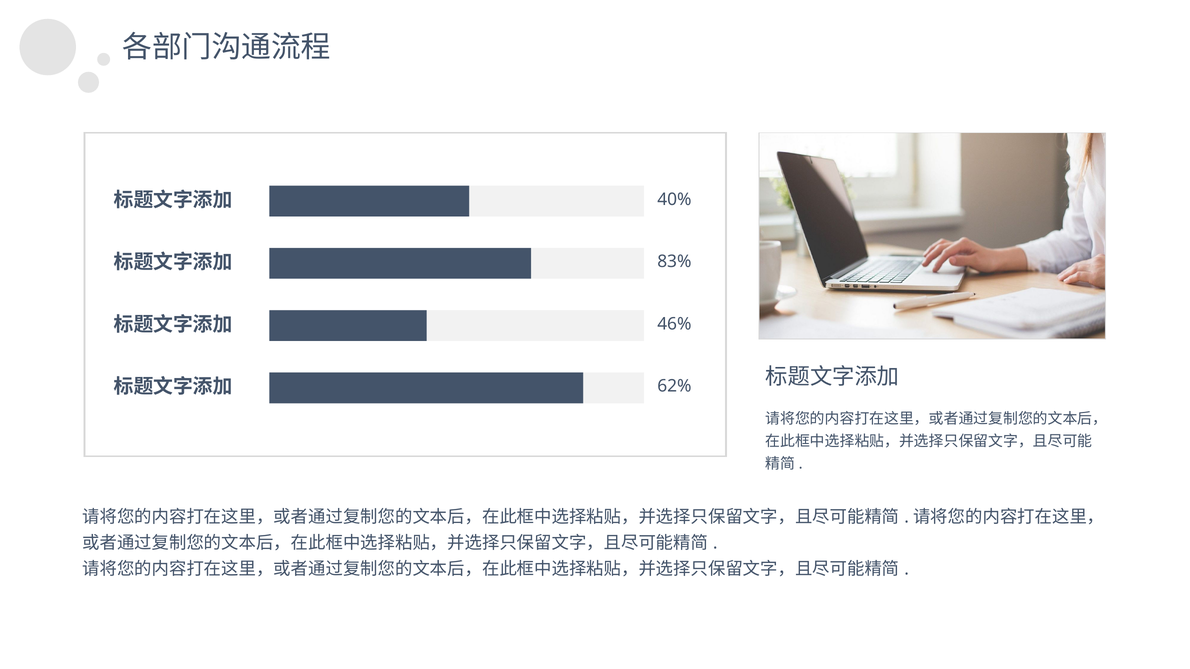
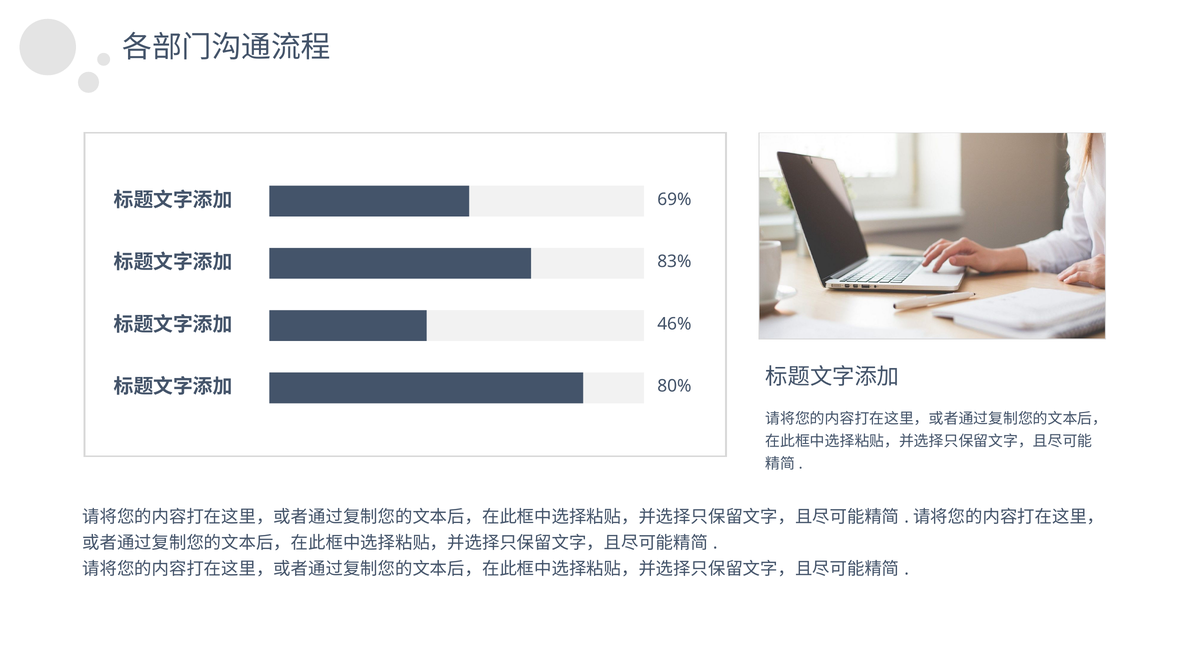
40%: 40% -> 69%
62%: 62% -> 80%
